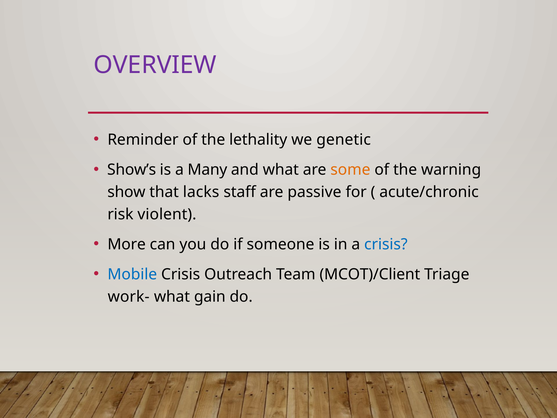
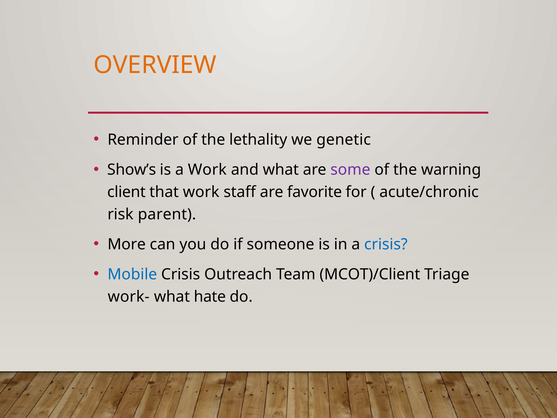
OVERVIEW colour: purple -> orange
a Many: Many -> Work
some colour: orange -> purple
show: show -> client
that lacks: lacks -> work
passive: passive -> favorite
violent: violent -> parent
gain: gain -> hate
